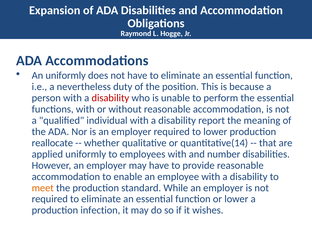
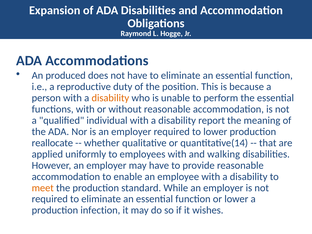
An uniformly: uniformly -> produced
nevertheless: nevertheless -> reproductive
disability at (110, 98) colour: red -> orange
number: number -> walking
